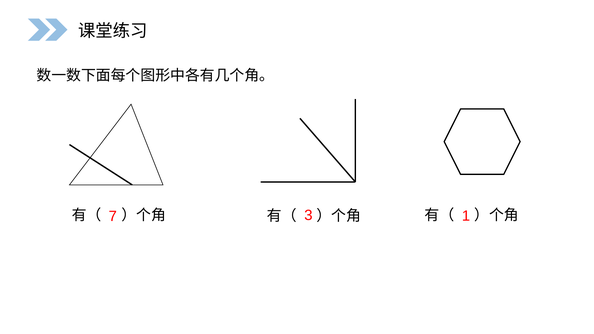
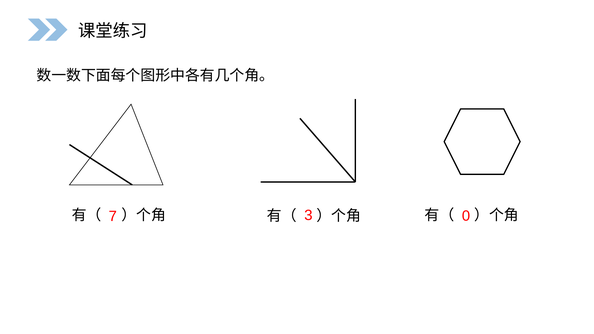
1: 1 -> 0
